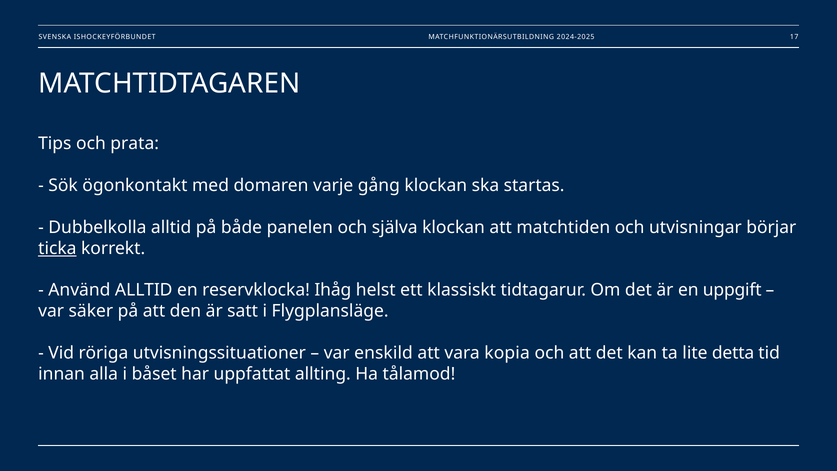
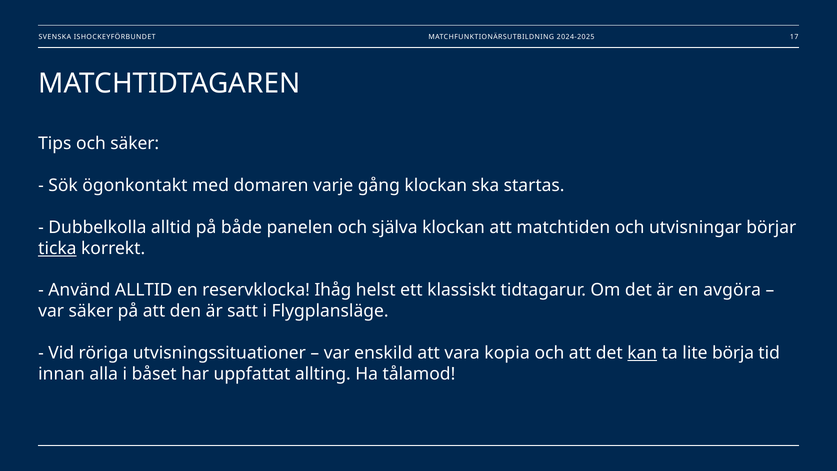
och prata: prata -> säker
uppgift: uppgift -> avgöra
kan underline: none -> present
detta: detta -> börja
